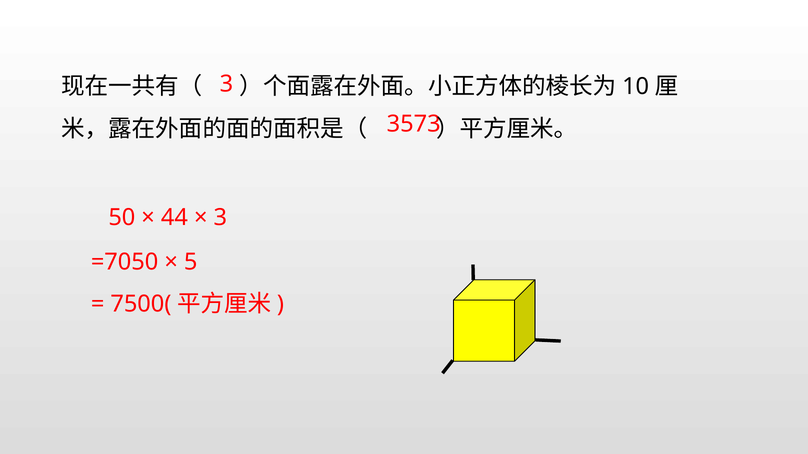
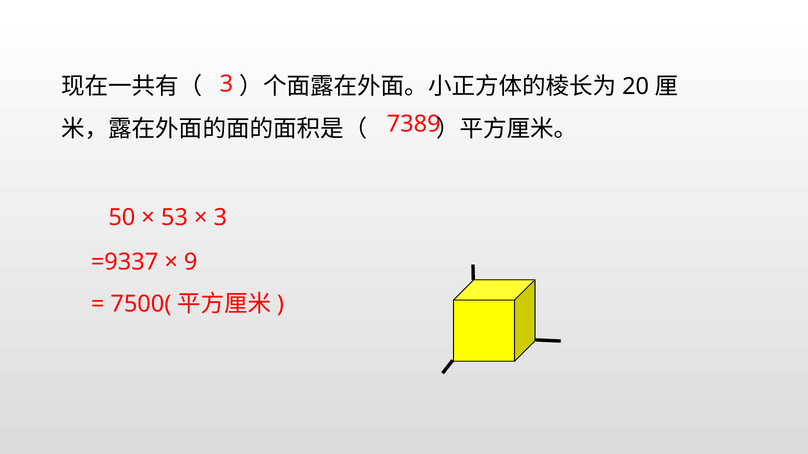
10: 10 -> 20
3573: 3573 -> 7389
44: 44 -> 53
=7050: =7050 -> =9337
5: 5 -> 9
